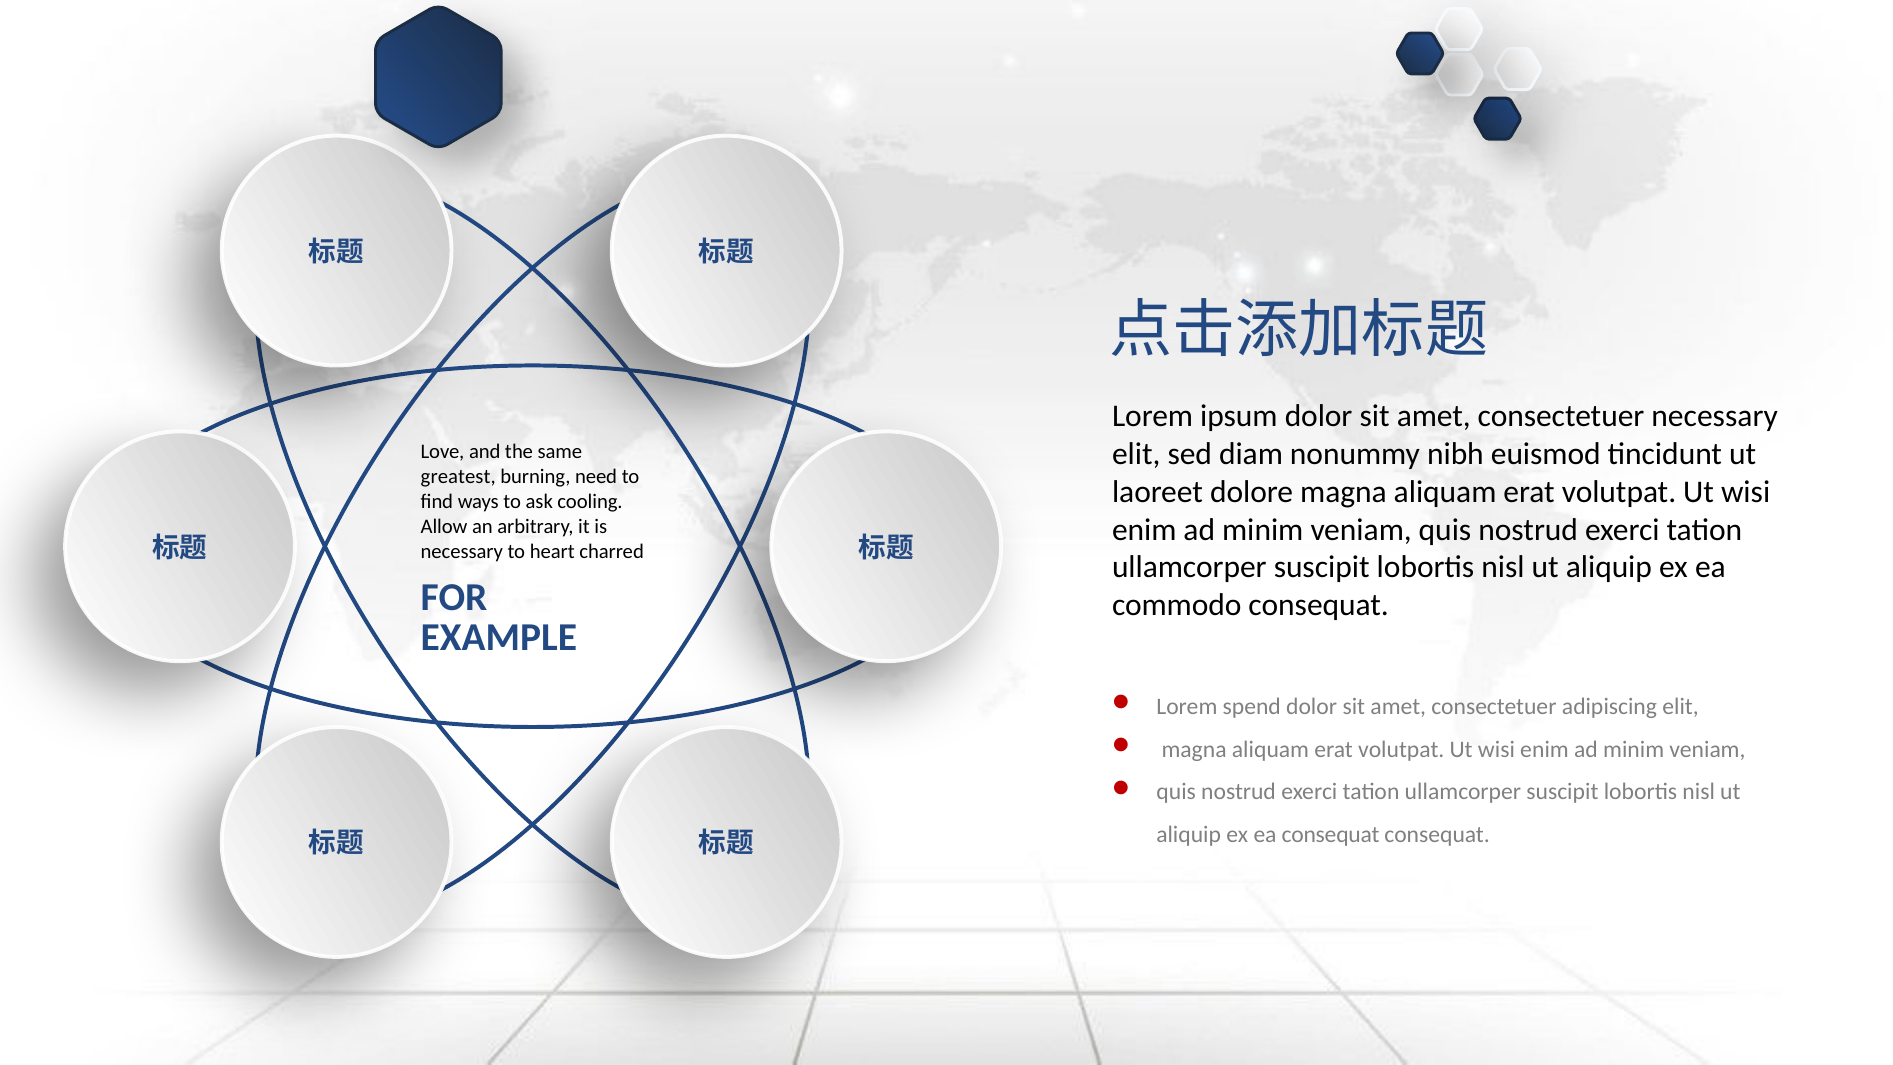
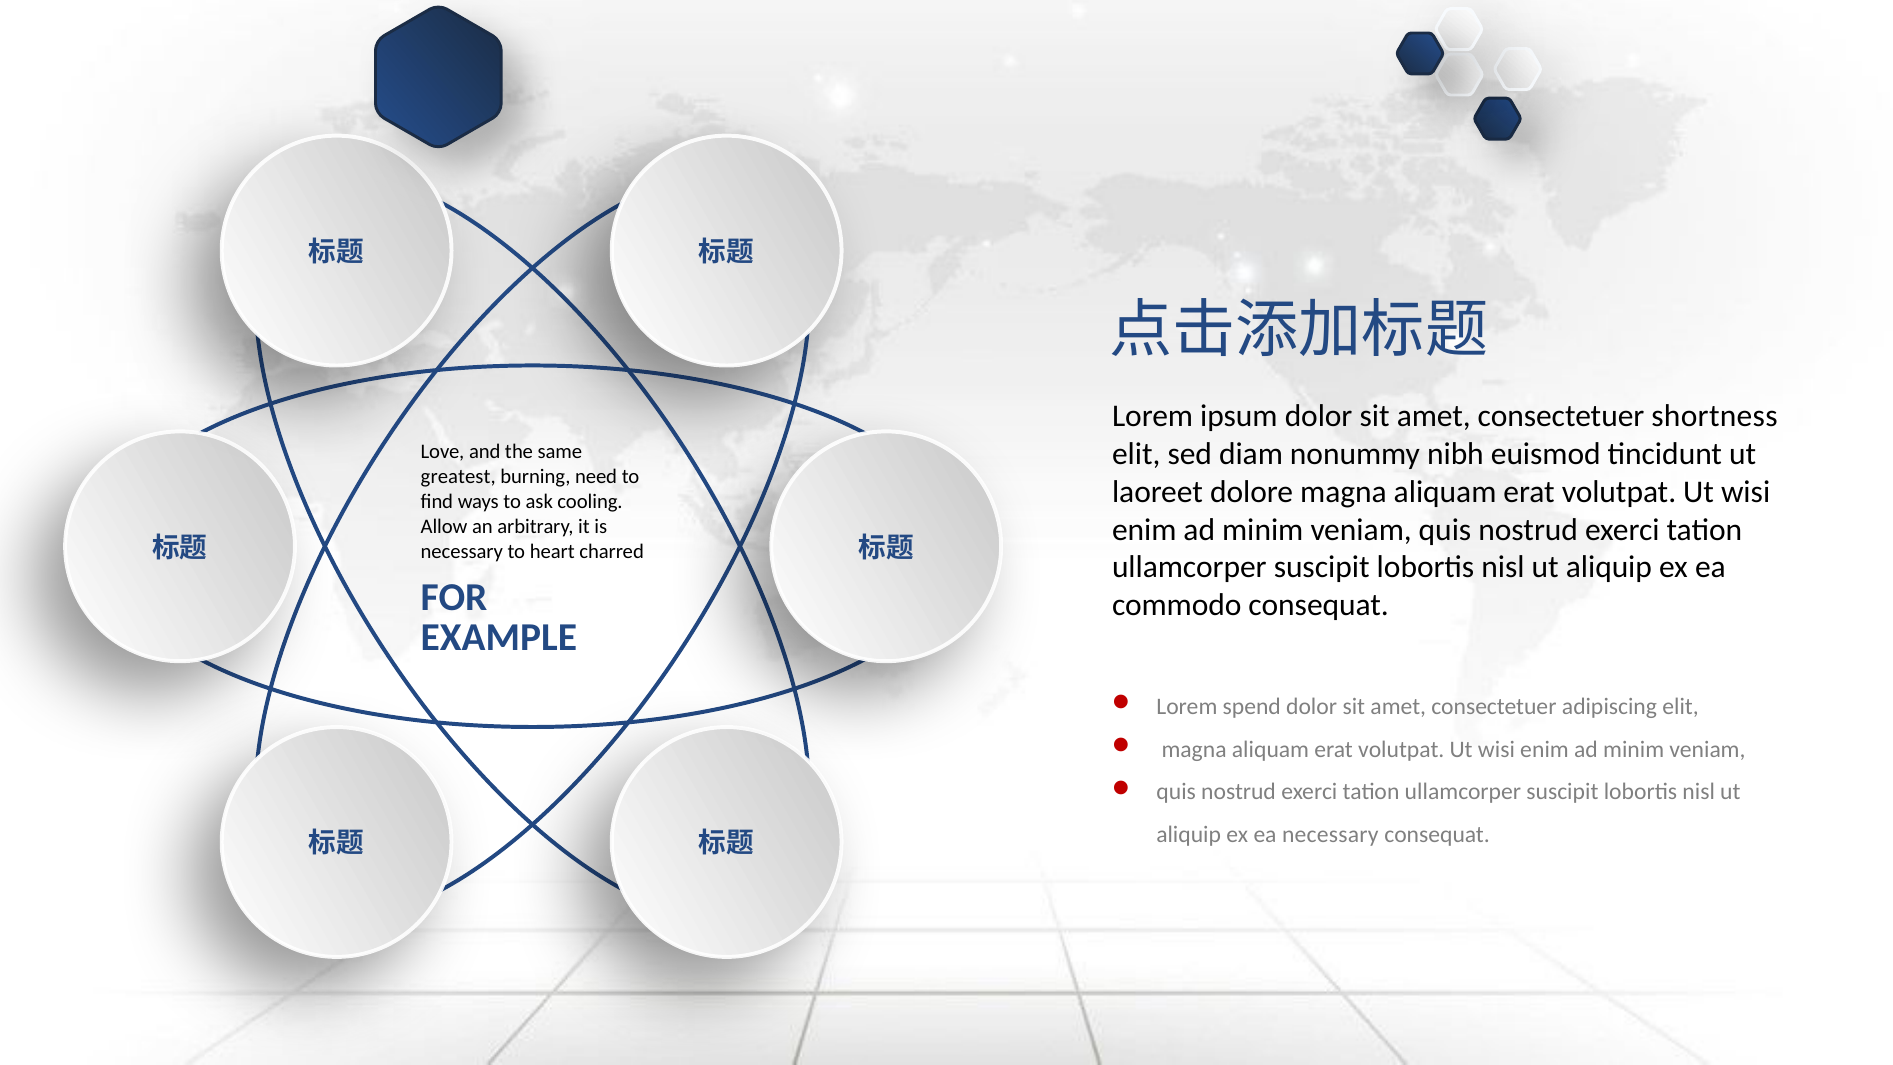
consectetuer necessary: necessary -> shortness
ea consequat: consequat -> necessary
